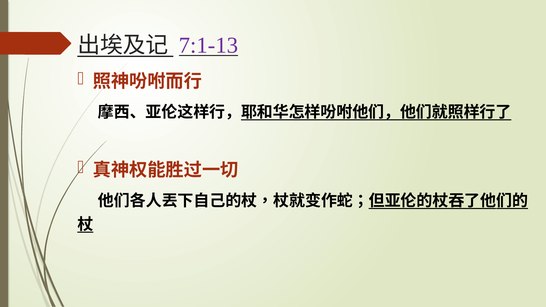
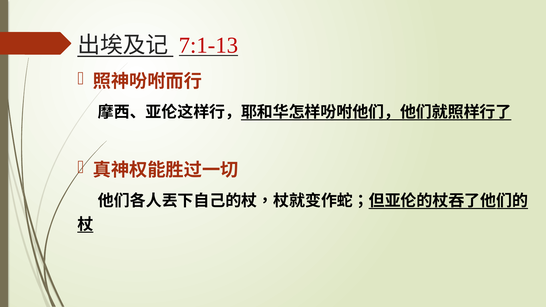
7:1-13 colour: purple -> red
